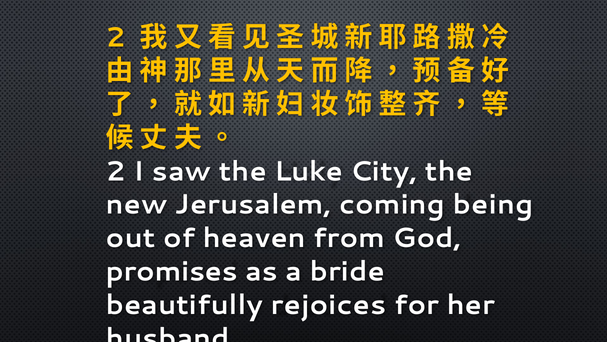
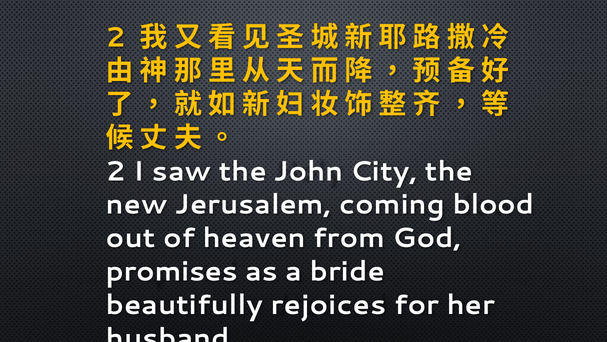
Luke: Luke -> John
being: being -> blood
